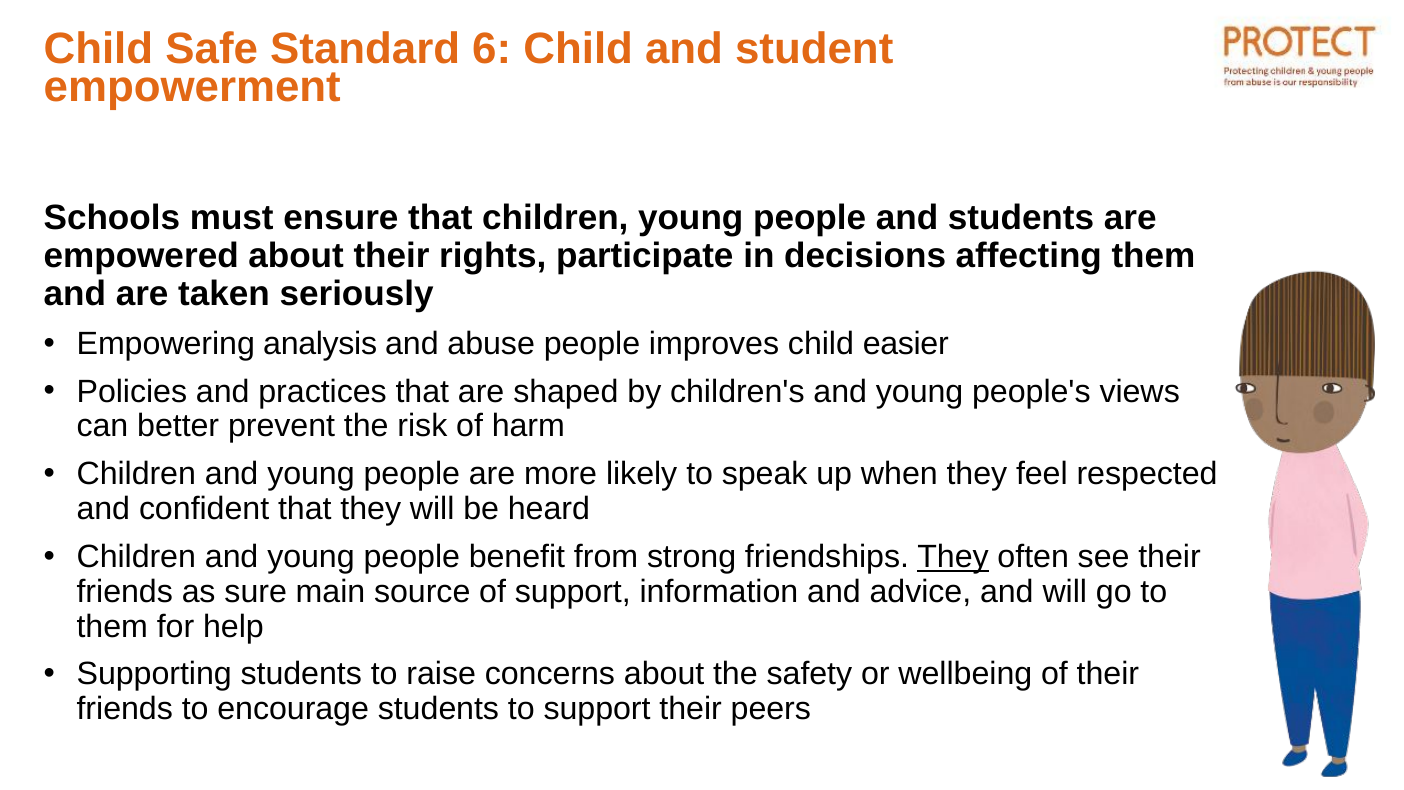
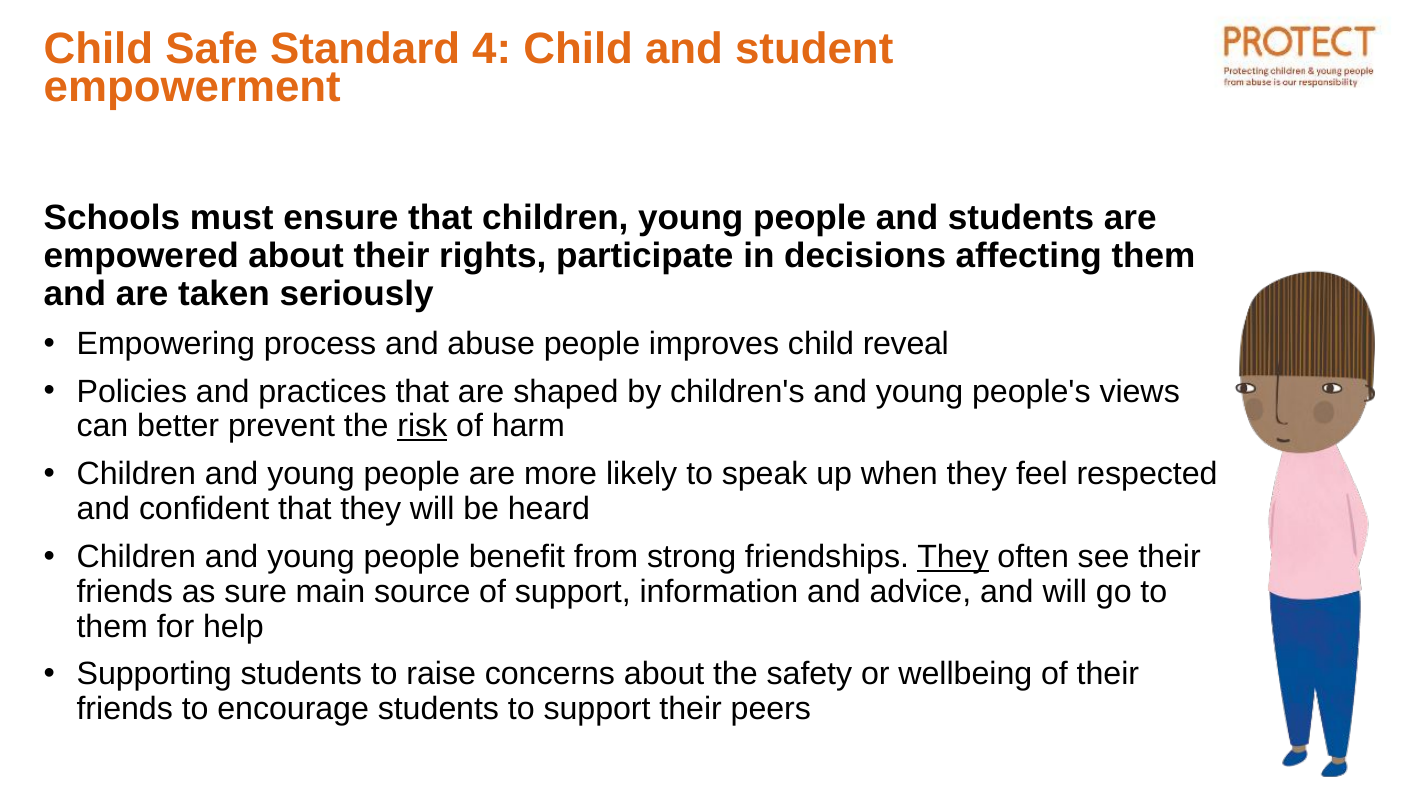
6: 6 -> 4
analysis: analysis -> process
easier: easier -> reveal
risk underline: none -> present
